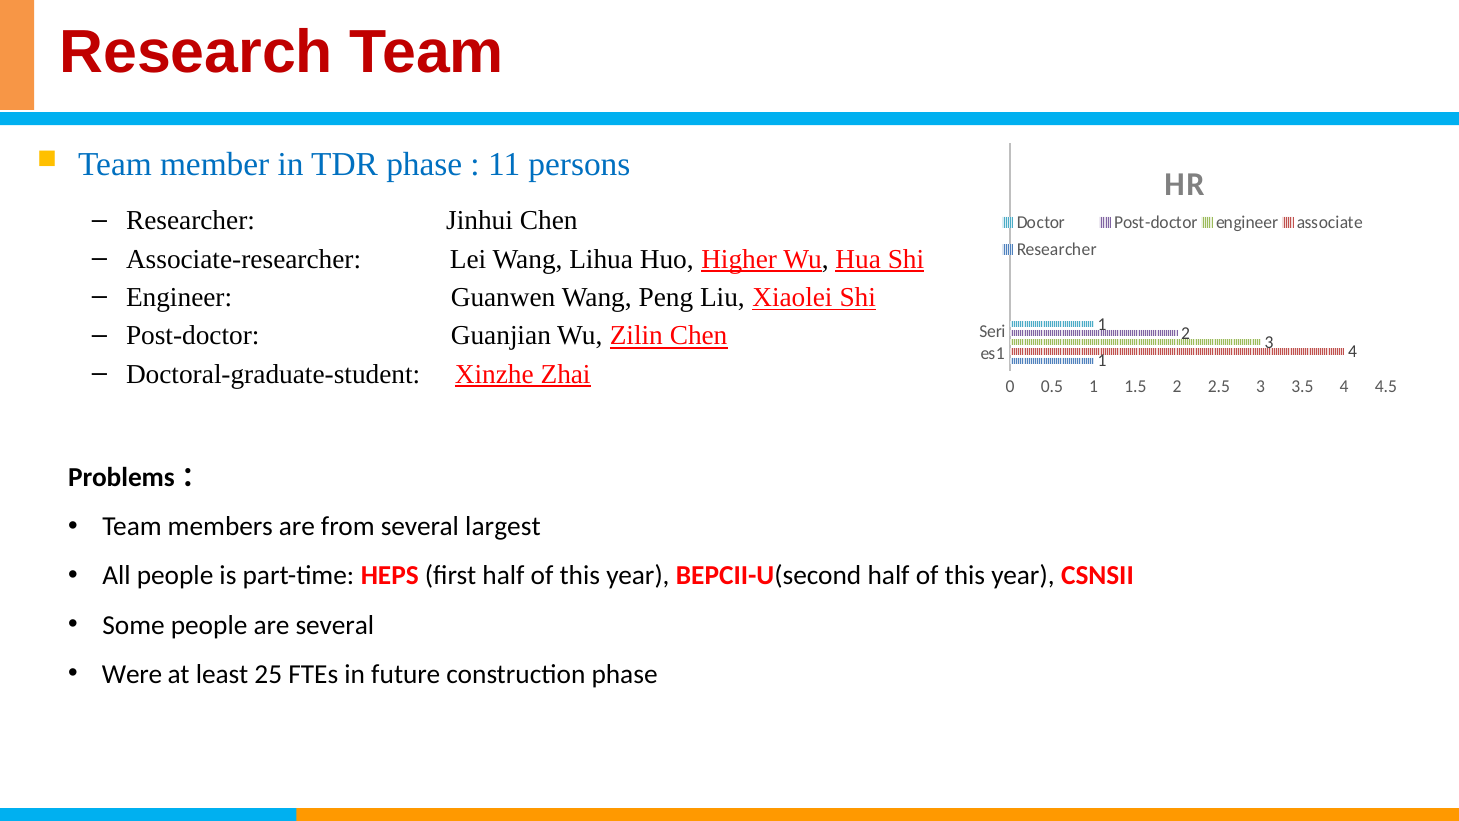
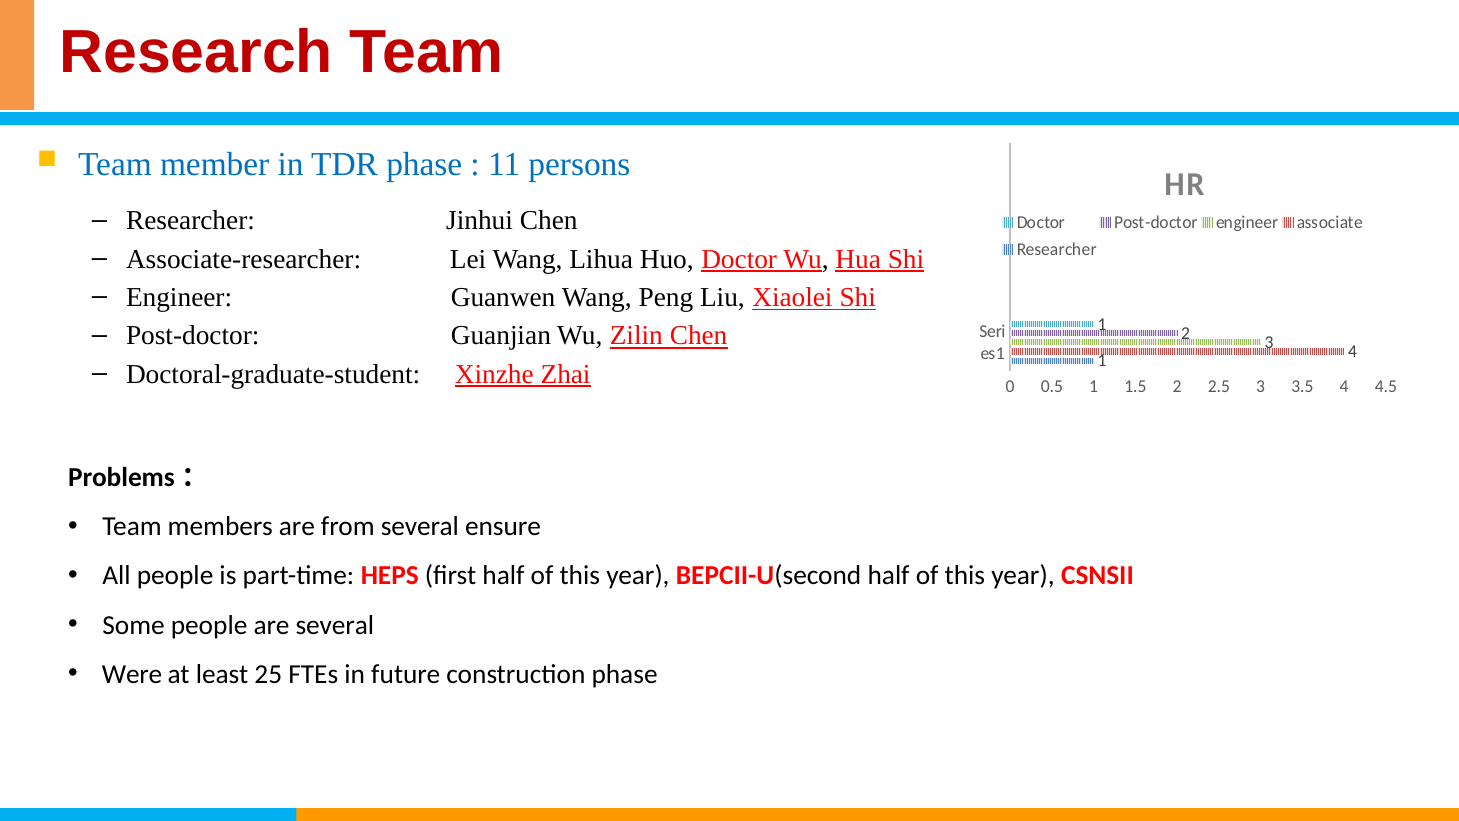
Huo Higher: Higher -> Doctor
largest: largest -> ensure
